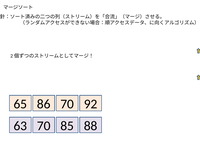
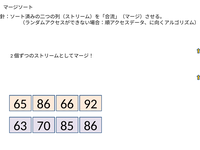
65 70: 70 -> 66
70 88: 88 -> 86
